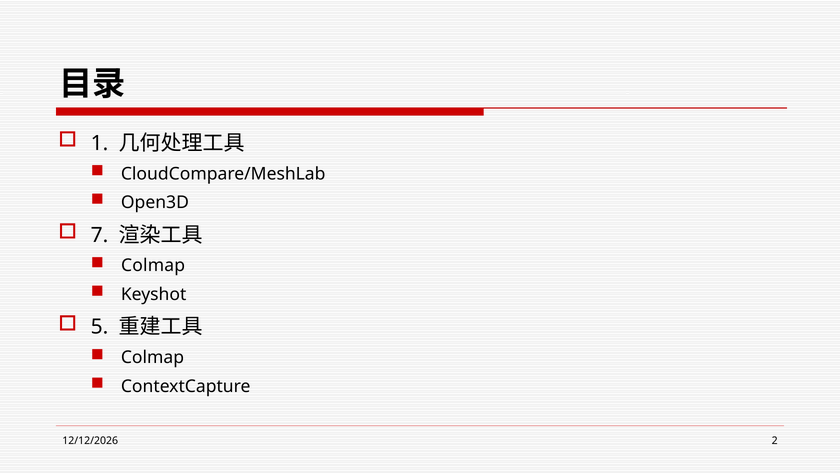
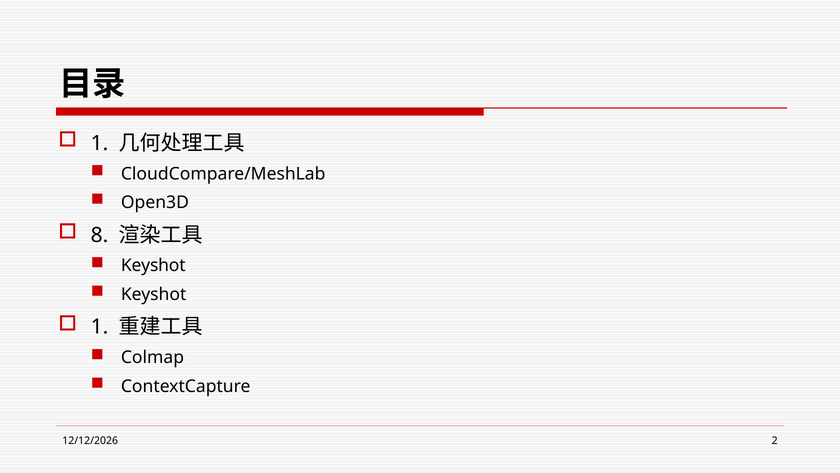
7: 7 -> 8
Colmap at (153, 265): Colmap -> Keyshot
5 at (100, 327): 5 -> 1
